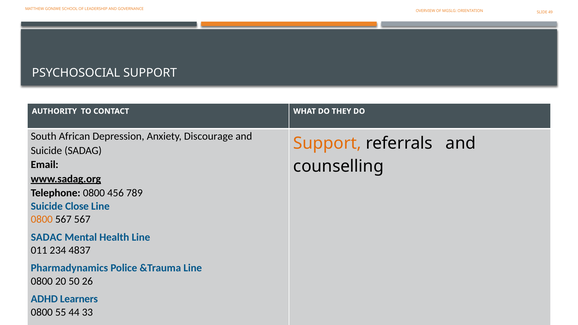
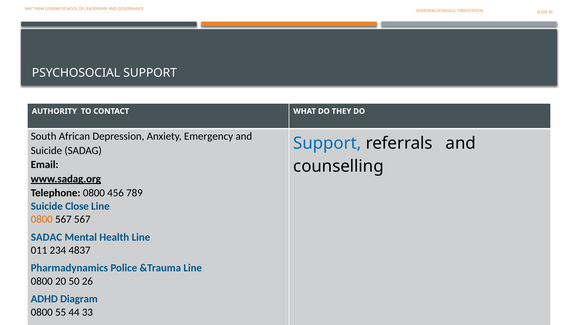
Anxiety Discourage: Discourage -> Emergency
Support at (327, 143) colour: orange -> blue
Learners: Learners -> Diagram
